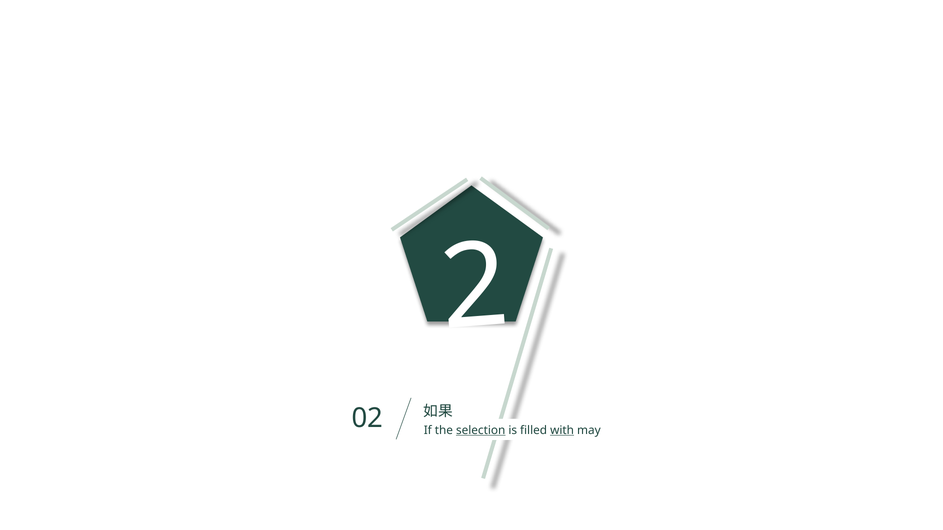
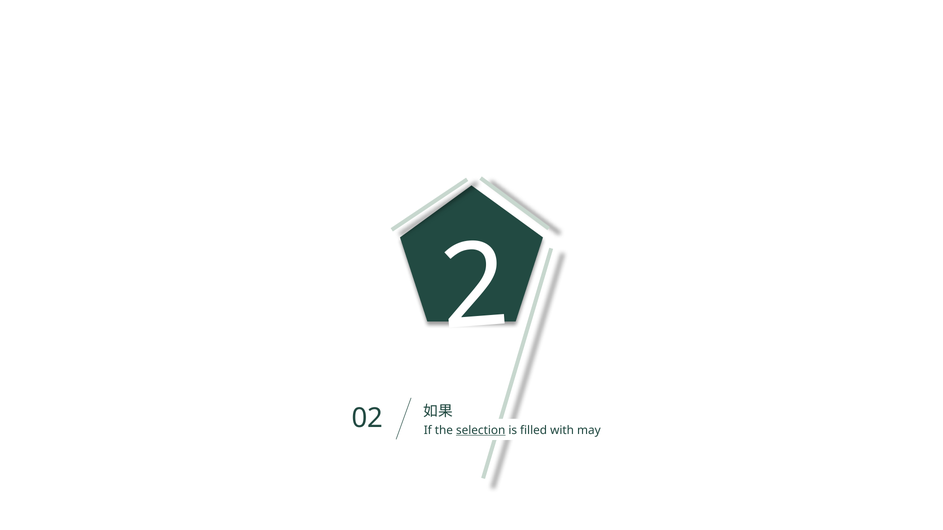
with underline: present -> none
